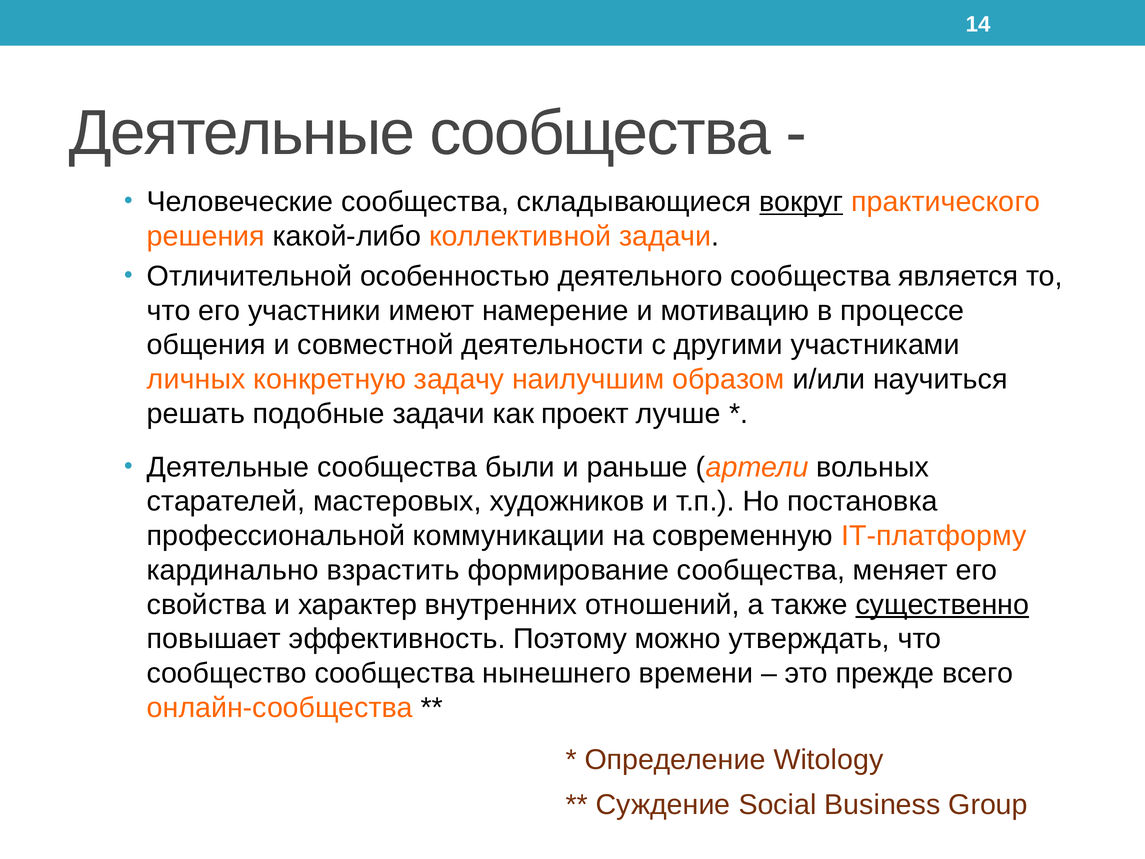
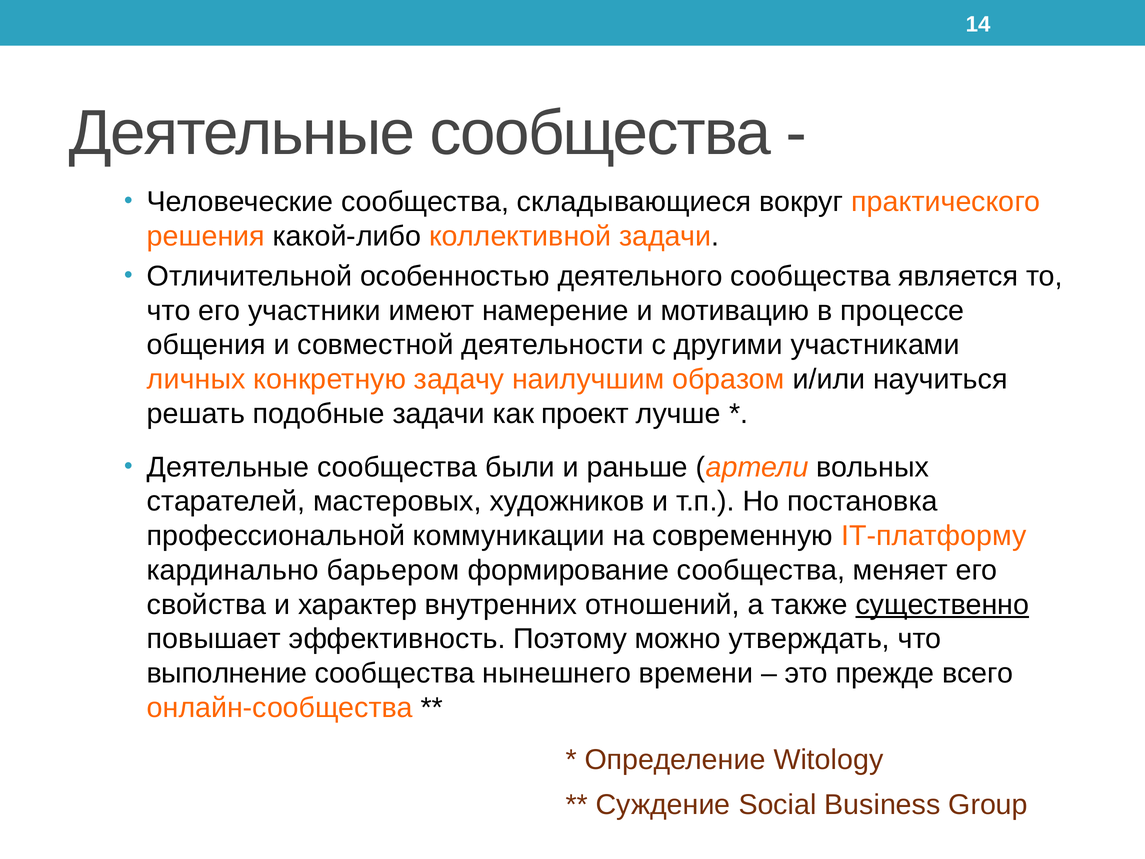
вокруг underline: present -> none
взрастить: взрастить -> барьером
сообщество: сообщество -> выполнение
